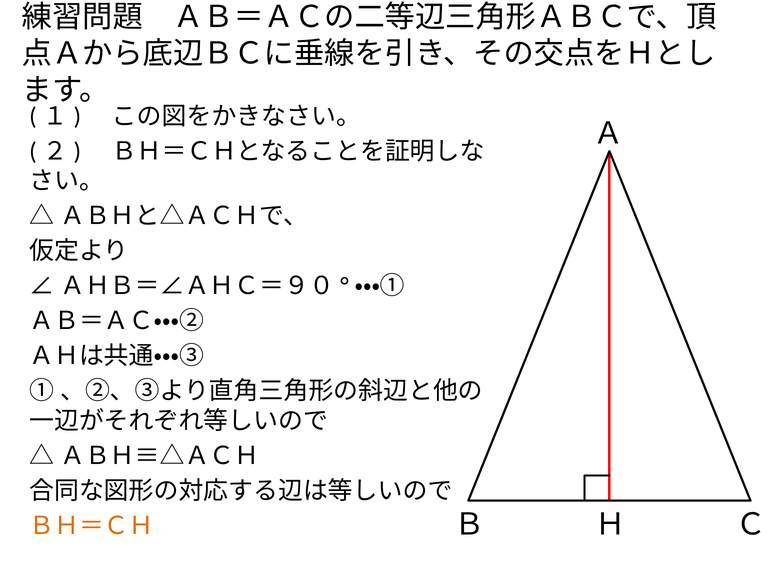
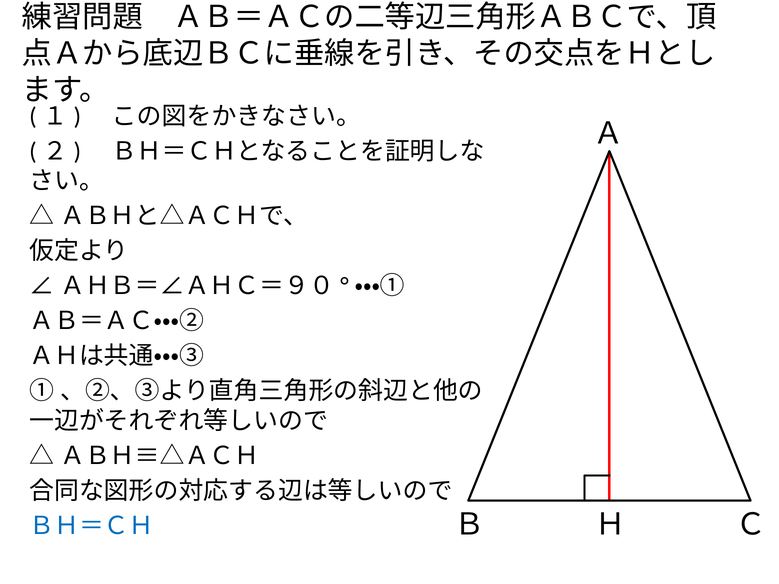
ＢＨ＝ＣＨ colour: orange -> blue
